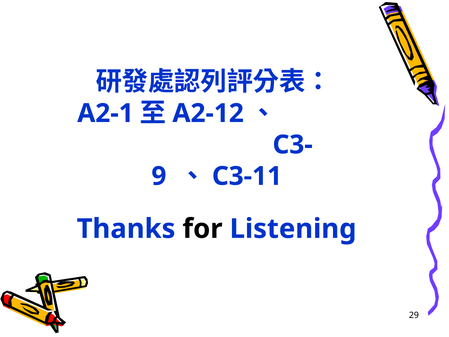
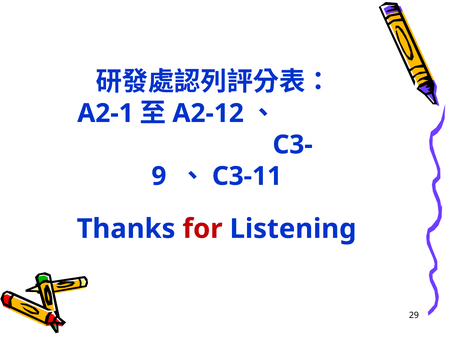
for colour: black -> red
